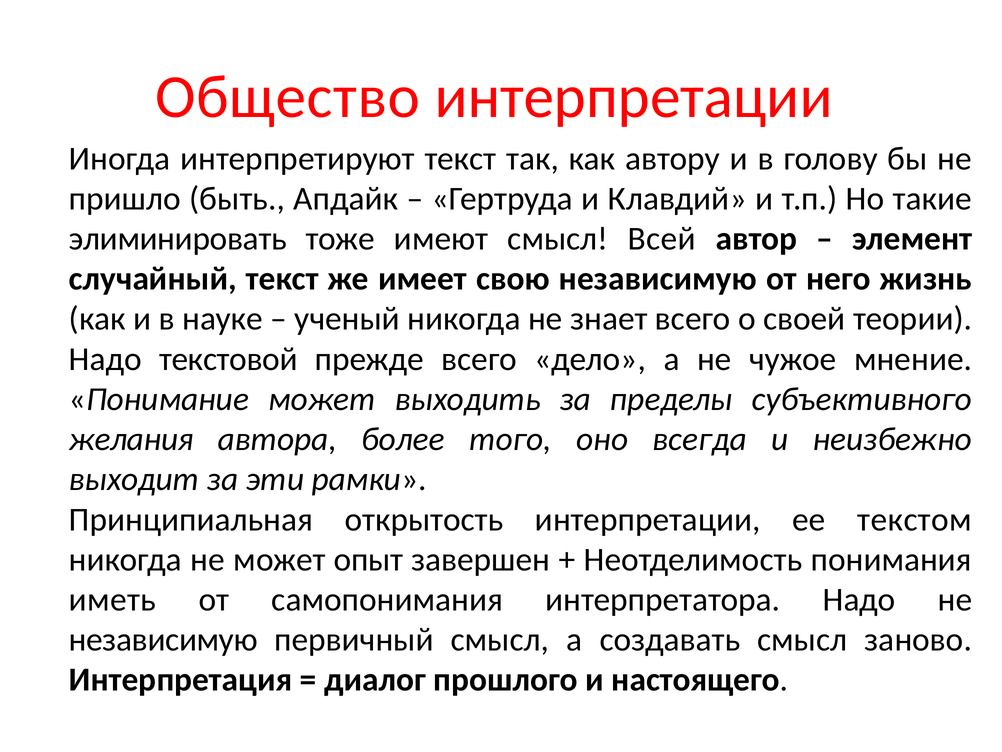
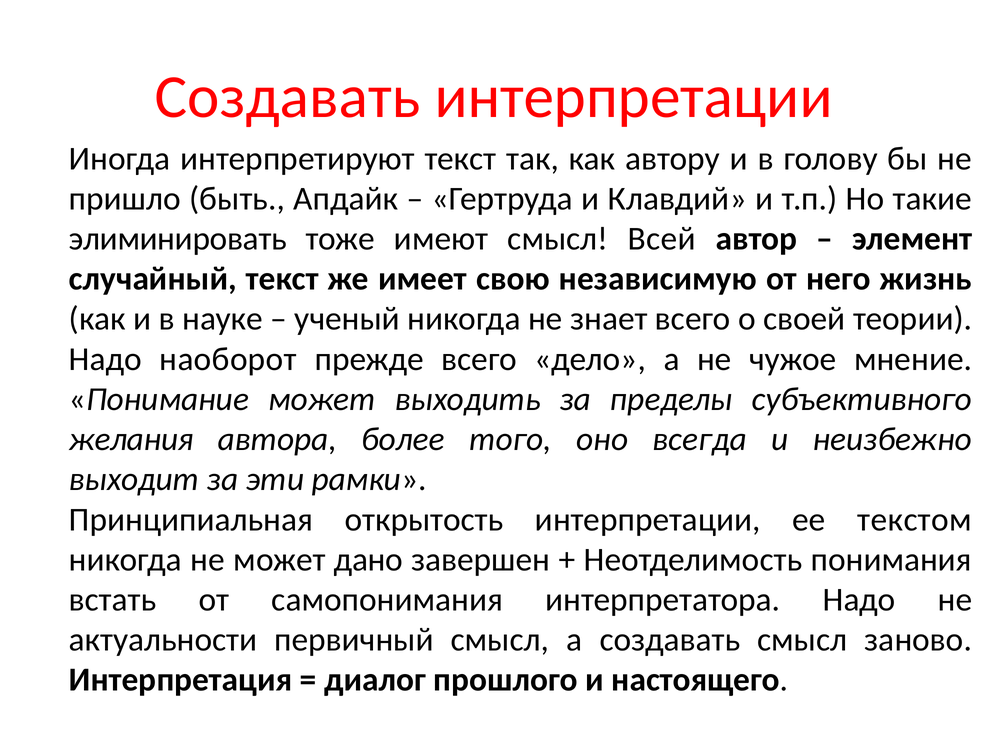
Общество at (287, 97): Общество -> Создавать
текстовой: текстовой -> наоборот
опыт: опыт -> дано
иметь: иметь -> встать
независимую at (163, 639): независимую -> актуальности
